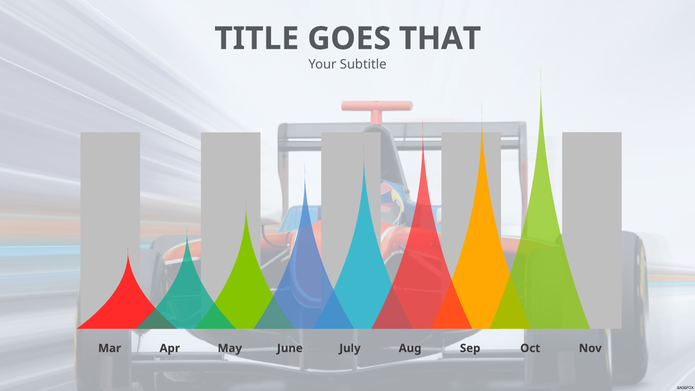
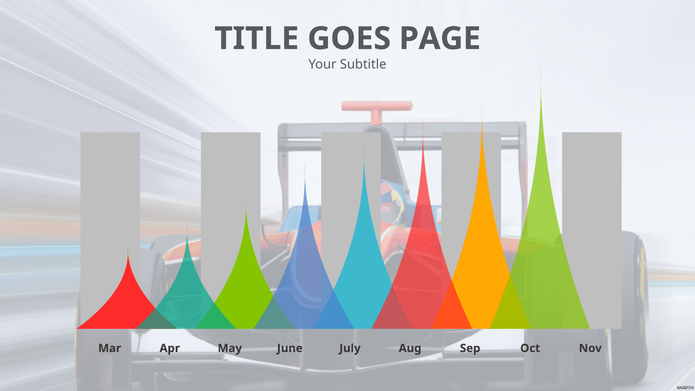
THAT: THAT -> PAGE
